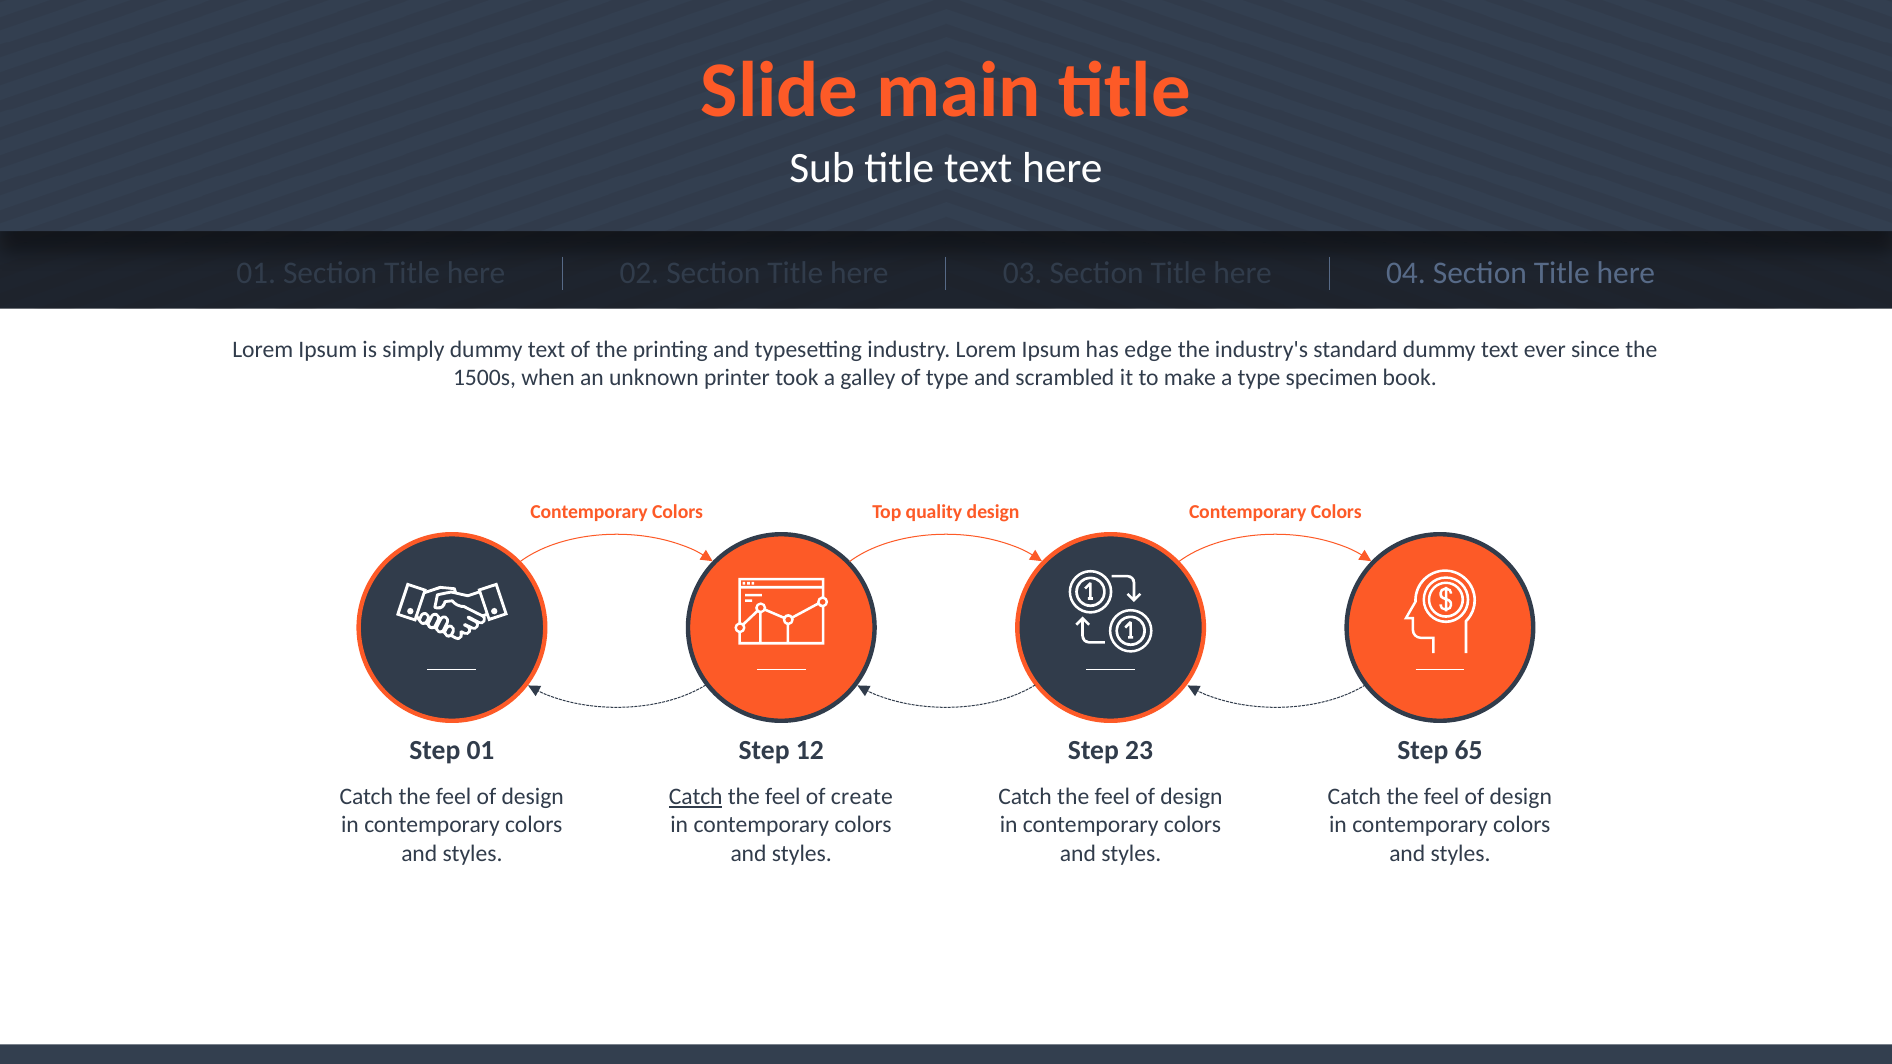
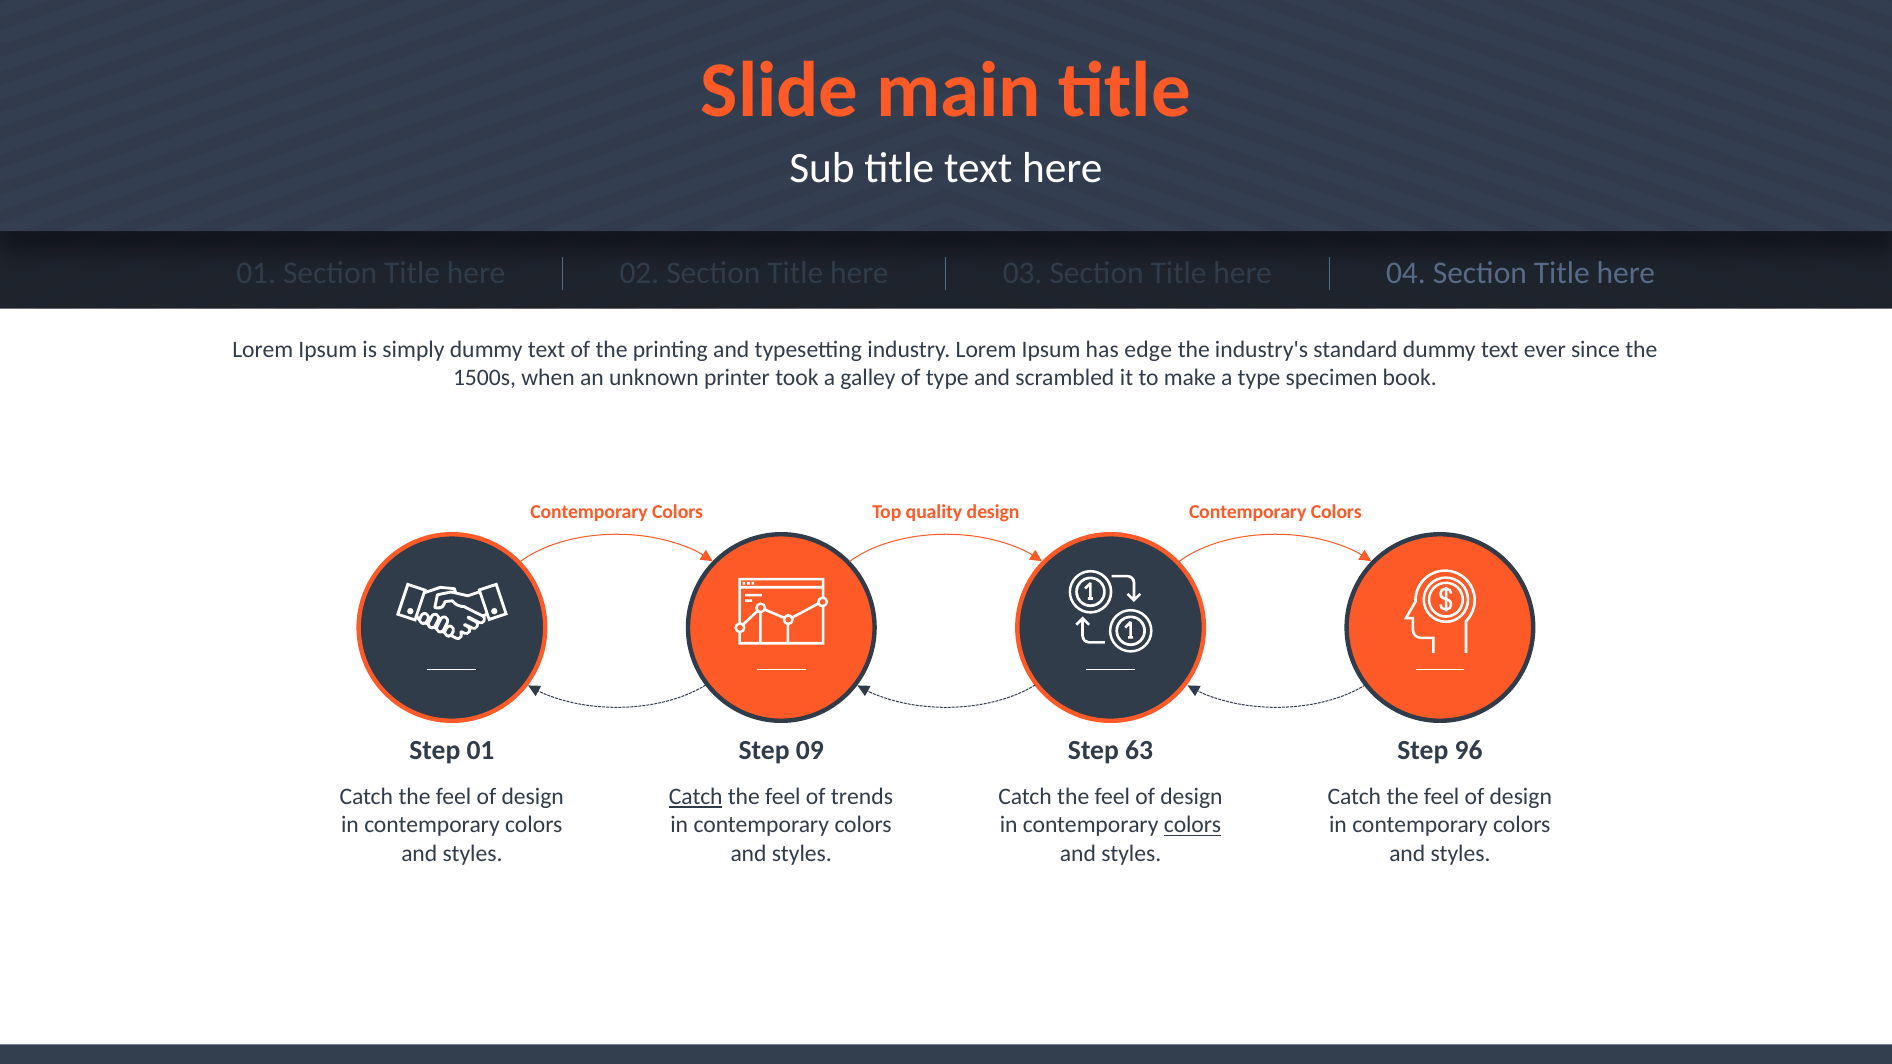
12: 12 -> 09
23: 23 -> 63
65: 65 -> 96
create: create -> trends
colors at (1193, 825) underline: none -> present
